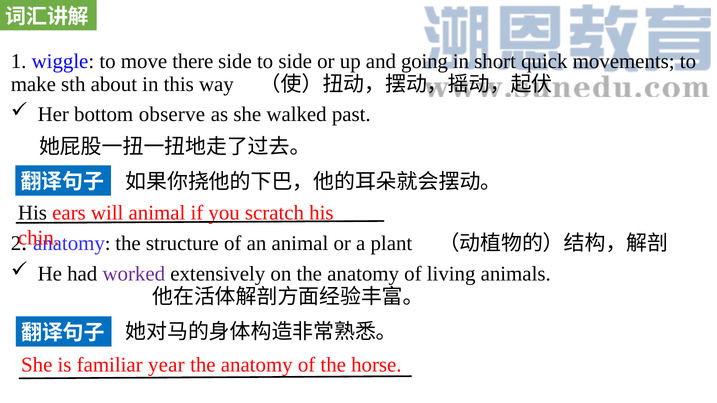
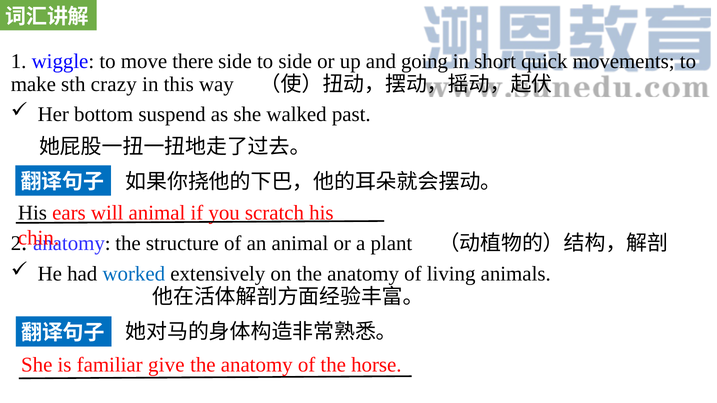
about: about -> crazy
observe: observe -> suspend
worked colour: purple -> blue
year: year -> give
